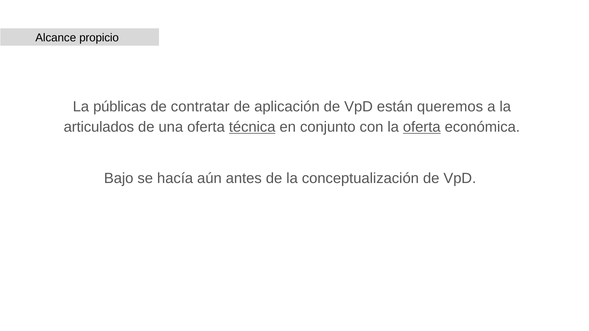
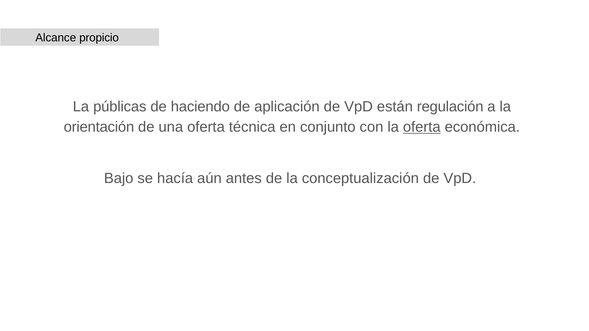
contratar: contratar -> haciendo
queremos: queremos -> regulación
articulados: articulados -> orientación
técnica underline: present -> none
